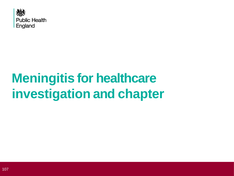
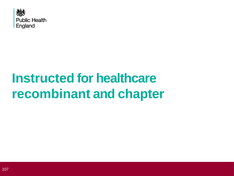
Meningitis: Meningitis -> Instructed
investigation: investigation -> recombinant
